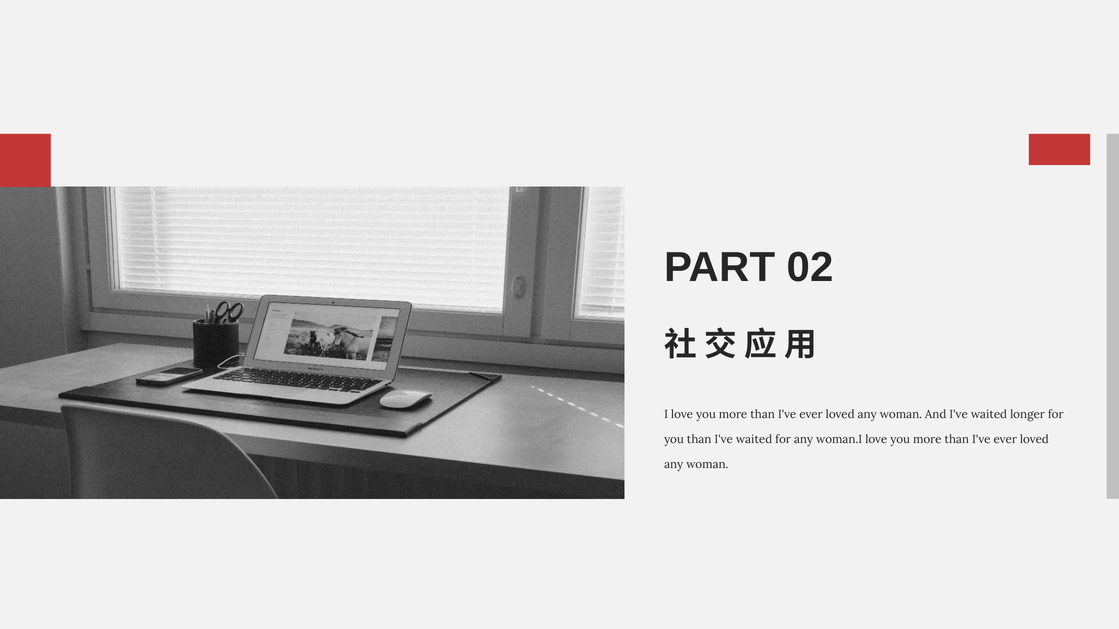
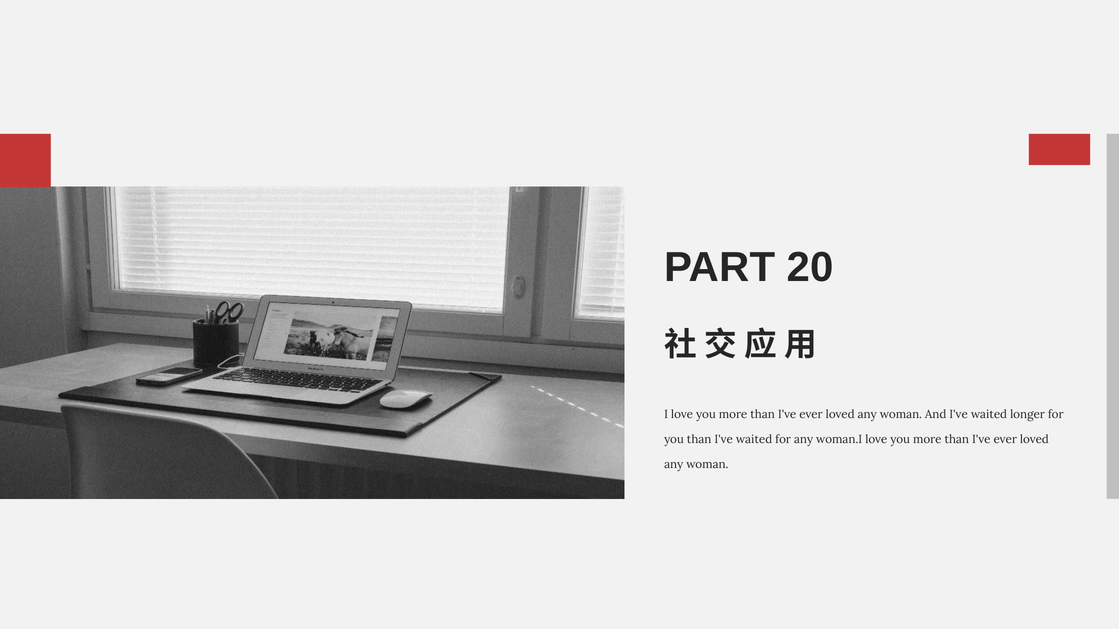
02: 02 -> 20
